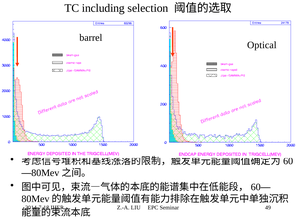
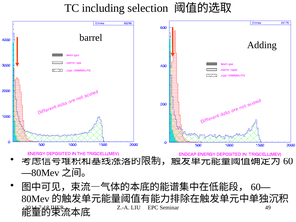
Optical: Optical -> Adding
